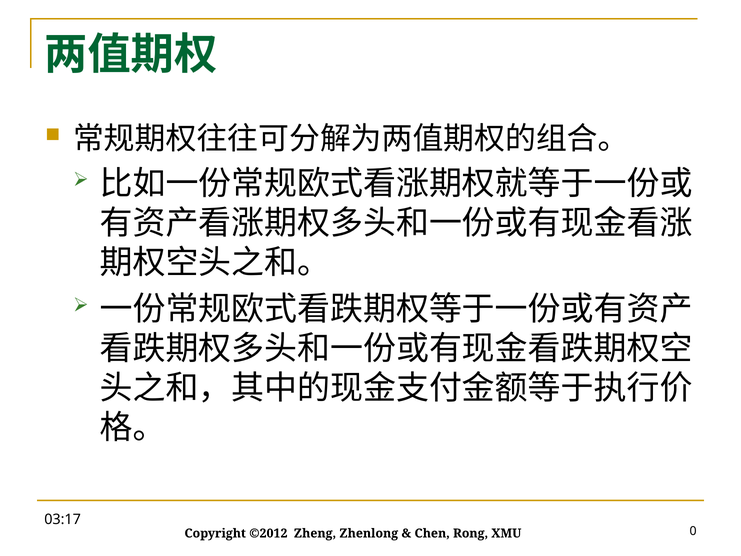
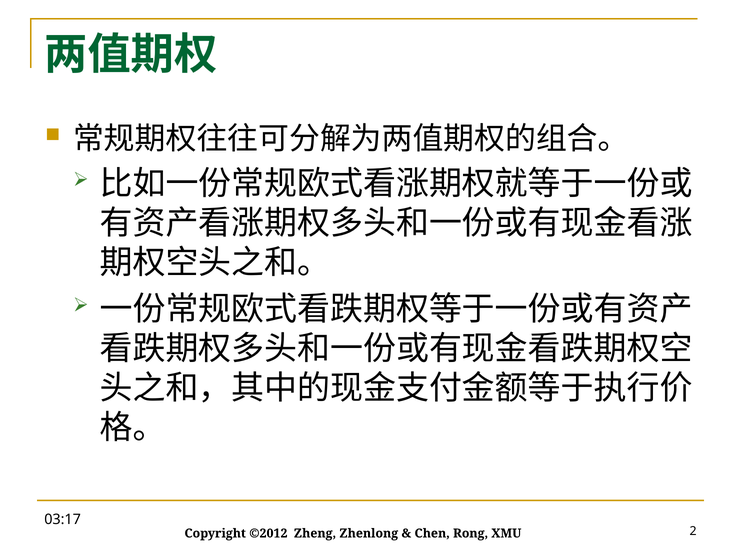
0: 0 -> 2
